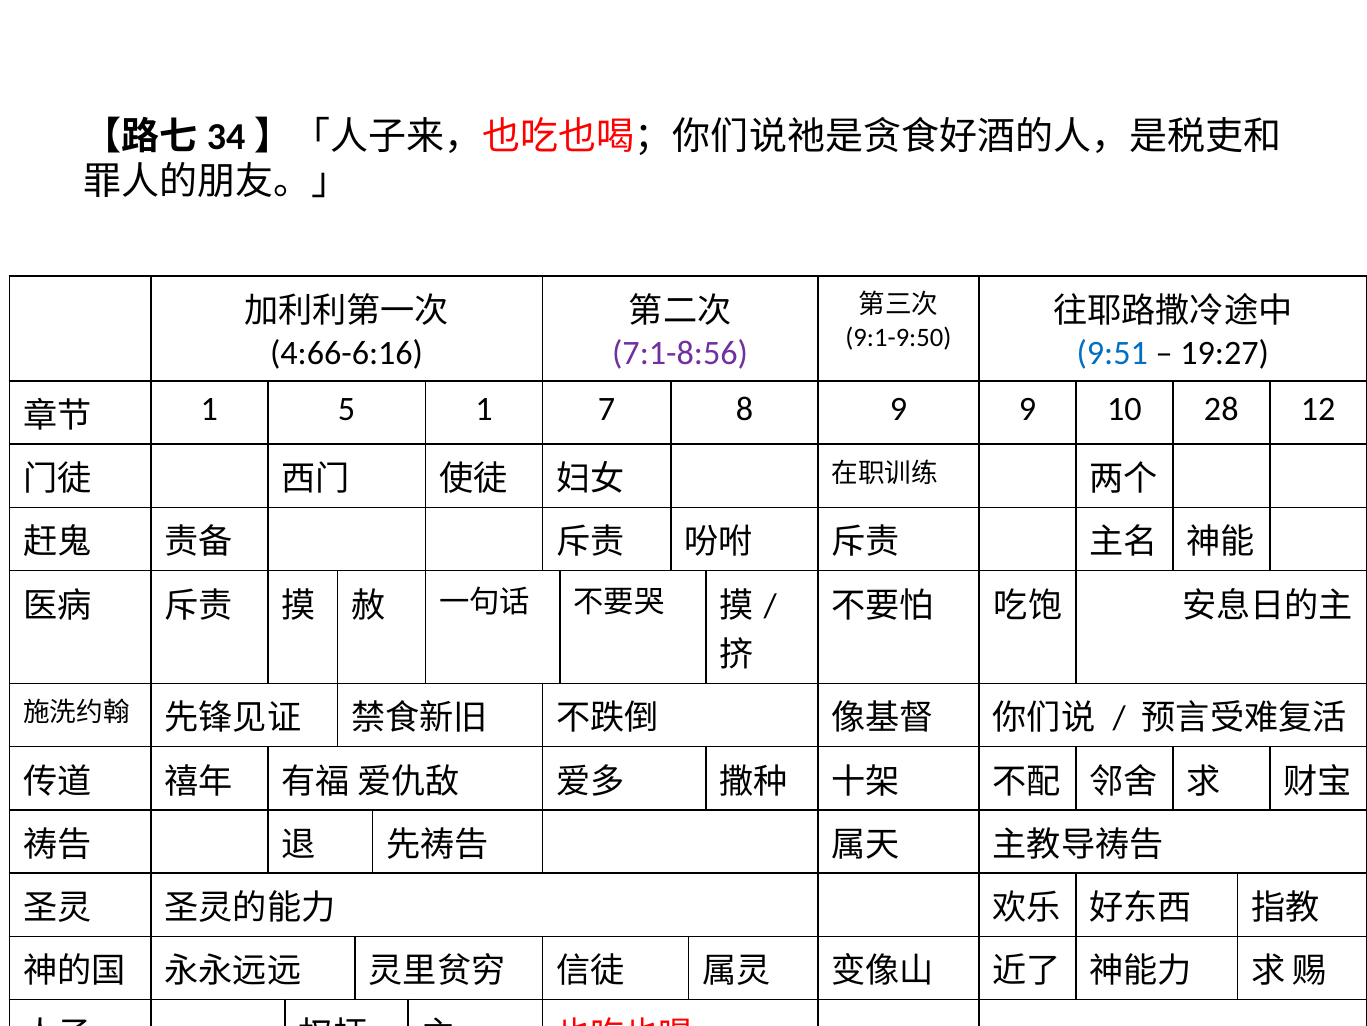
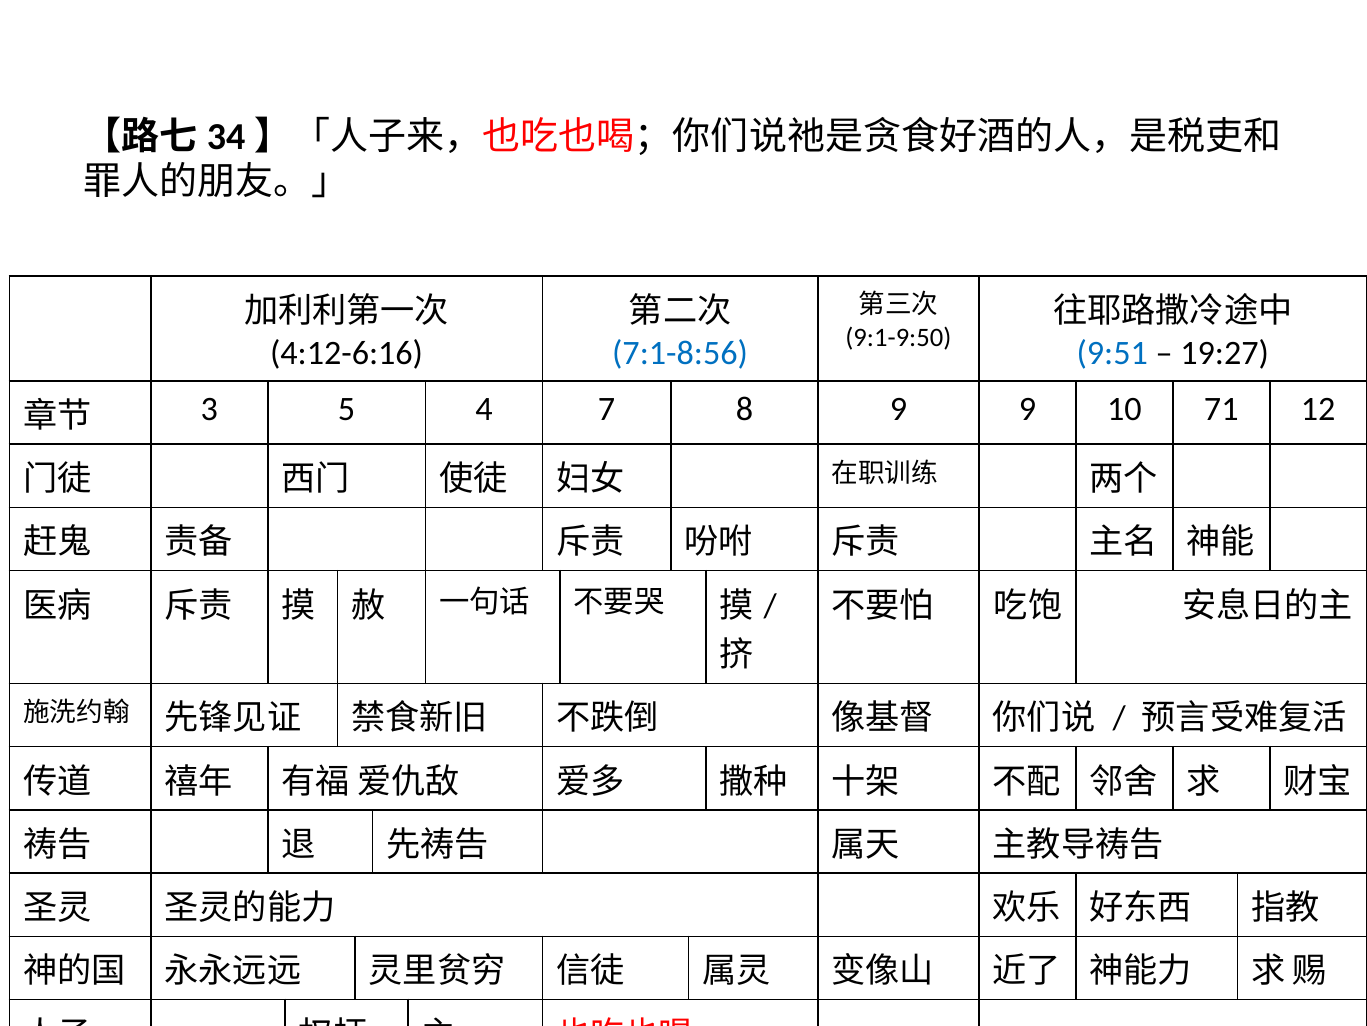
4:66-6:16: 4:66-6:16 -> 4:12-6:16
7:1-8:56 colour: purple -> blue
1 at (209, 409): 1 -> 3
5 1: 1 -> 4
28: 28 -> 71
